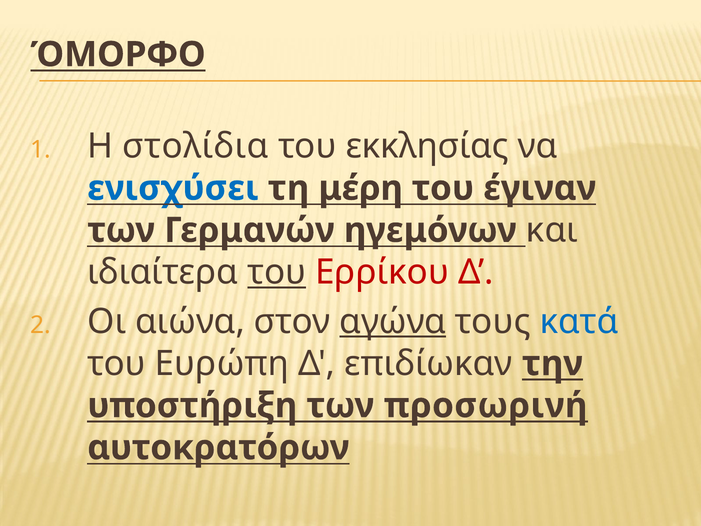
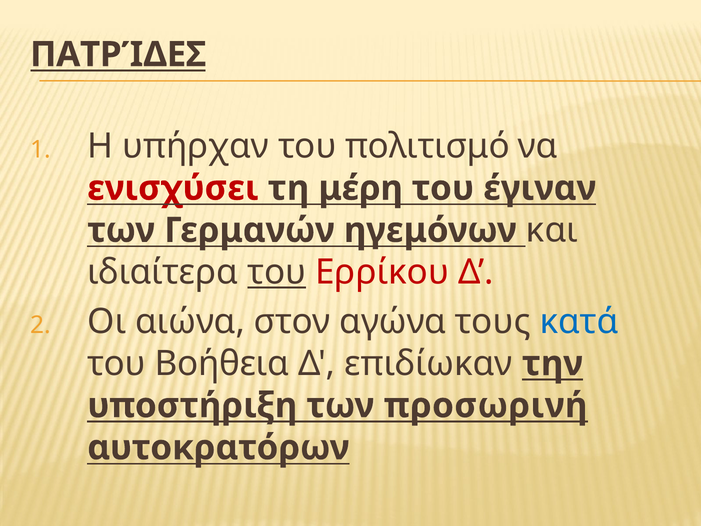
ΌΜΟΡΦΟ: ΌΜΟΡΦΟ -> ΠΑΤΡΊΔΕΣ
στολίδια: στολίδια -> υπήρχαν
εκκλησίας: εκκλησίας -> πολιτισμό
ενισχύσει colour: blue -> red
αγώνα underline: present -> none
Ευρώπη: Ευρώπη -> Βοήθεια
